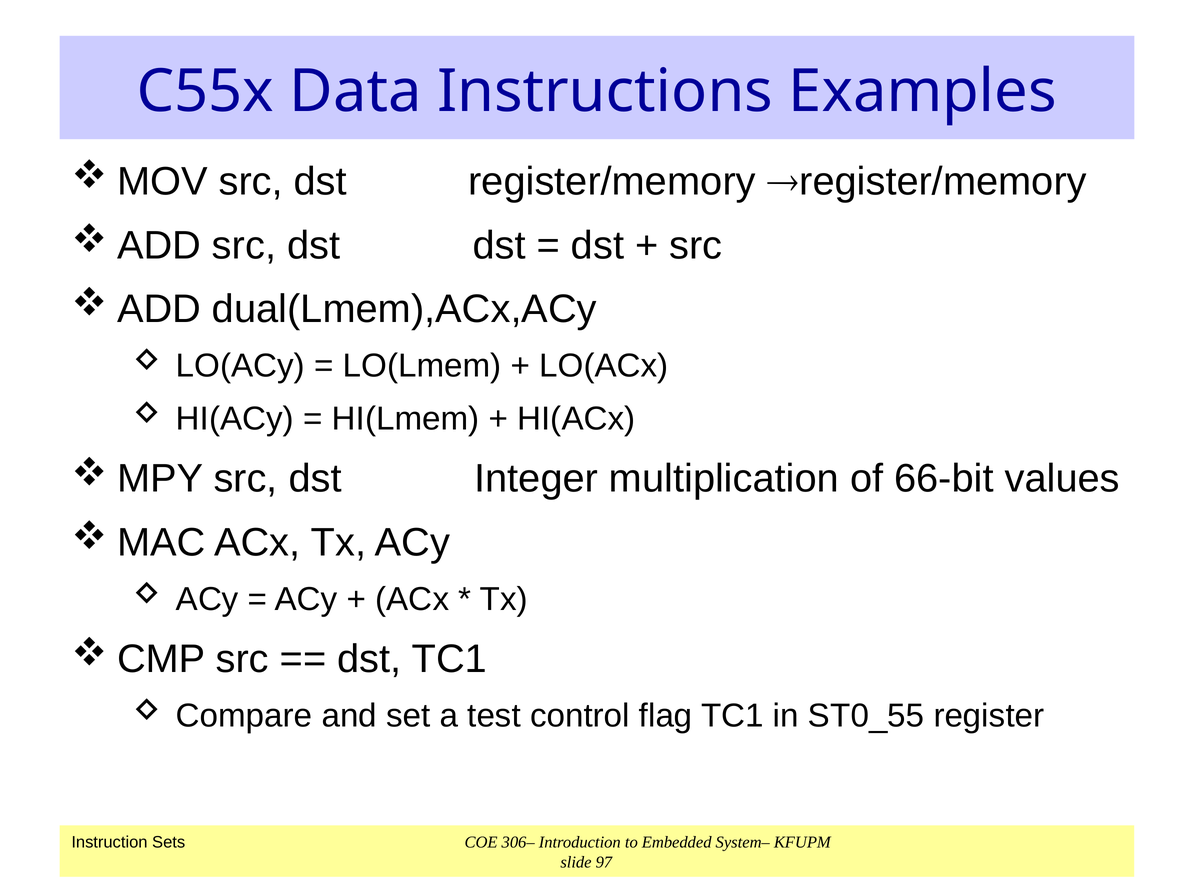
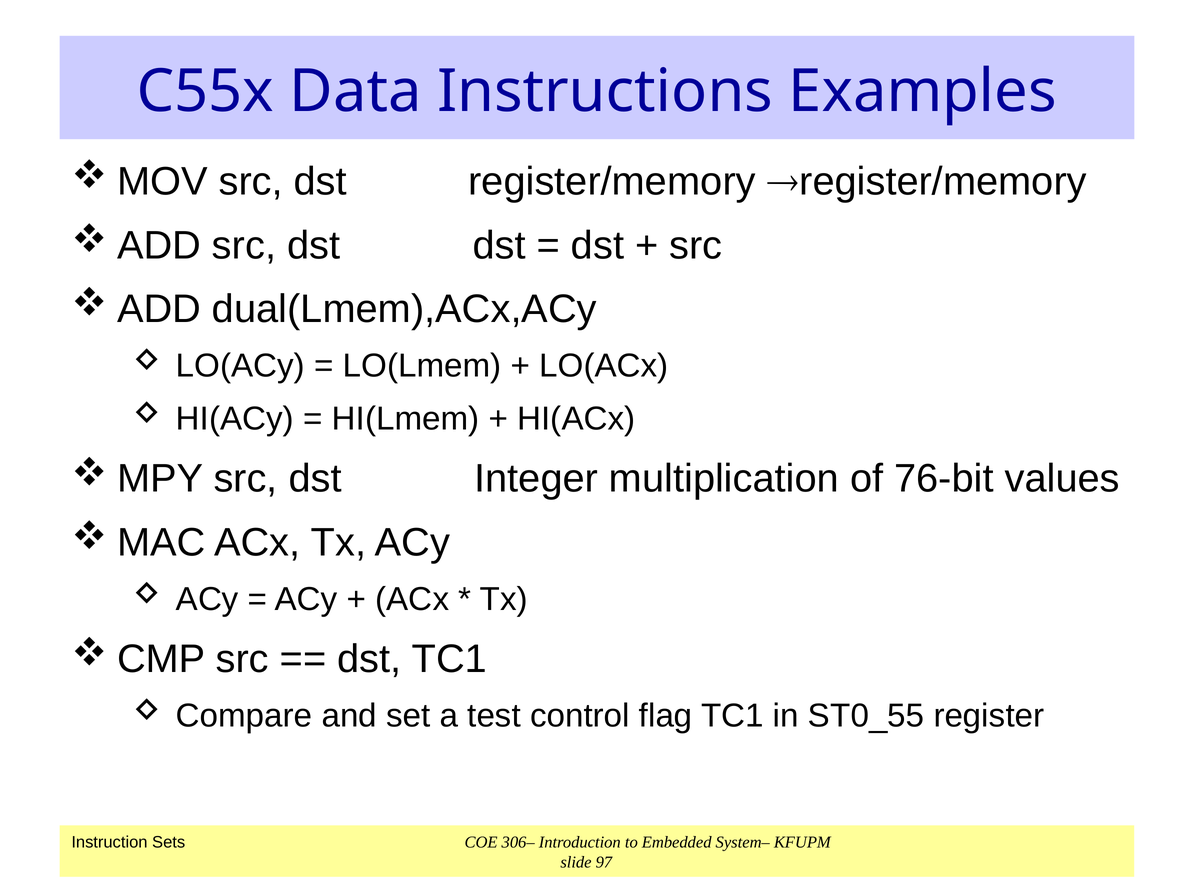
66-bit: 66-bit -> 76-bit
